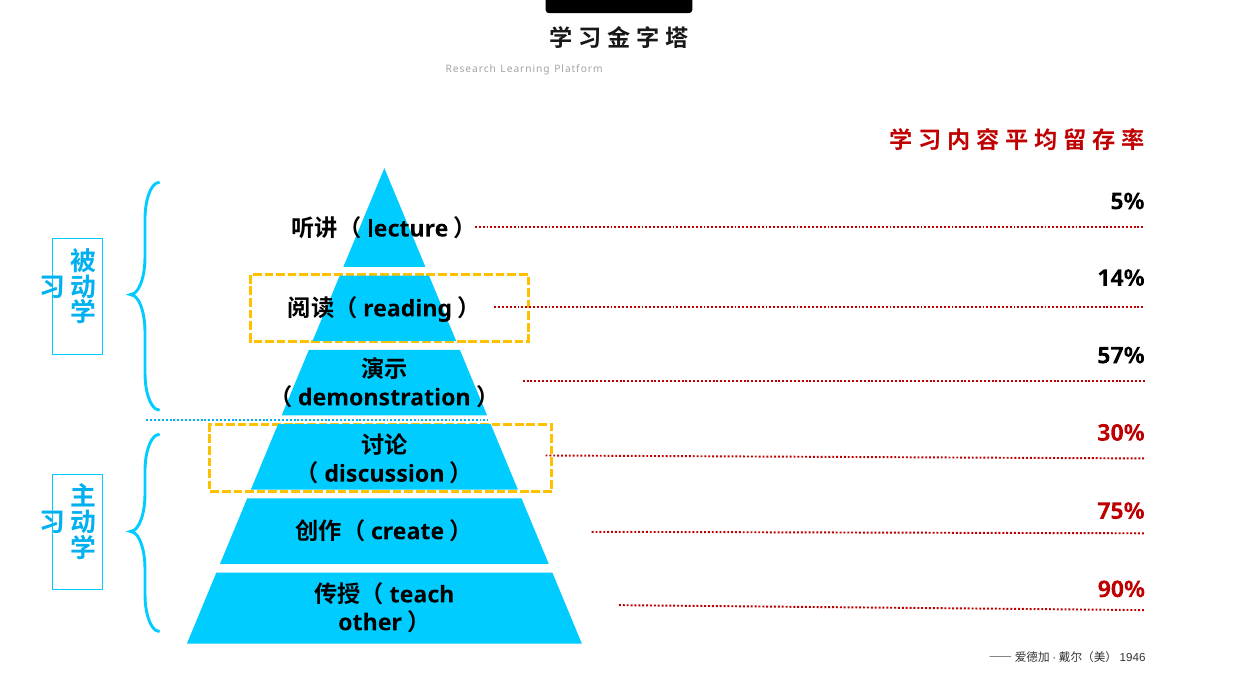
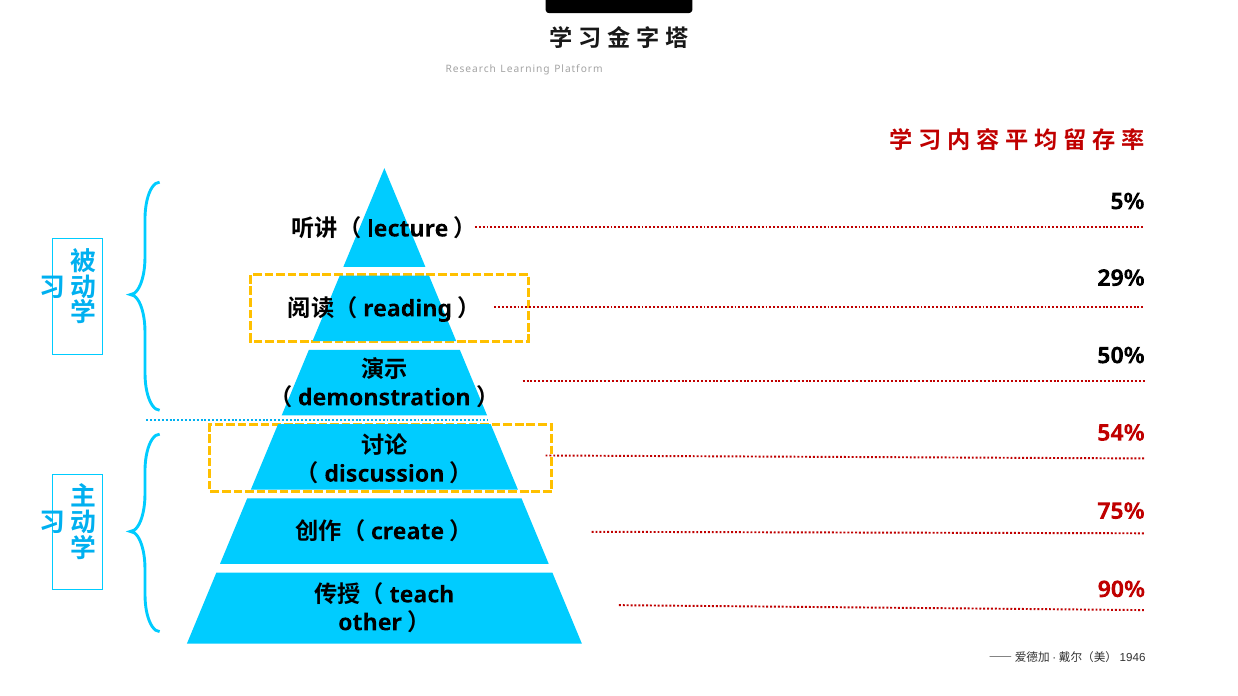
14%: 14% -> 29%
57%: 57% -> 50%
30%: 30% -> 54%
